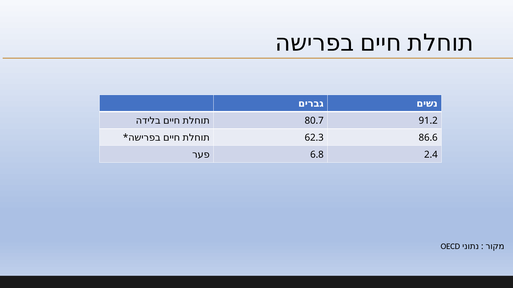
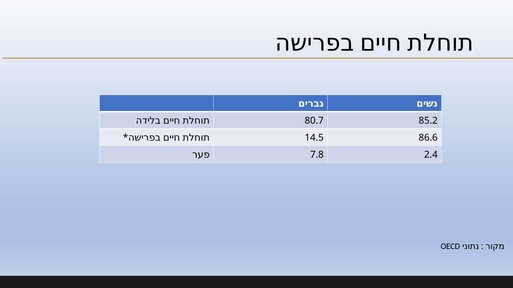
91.2: 91.2 -> 85.2
62.3: 62.3 -> 14.5
6.8: 6.8 -> 7.8
